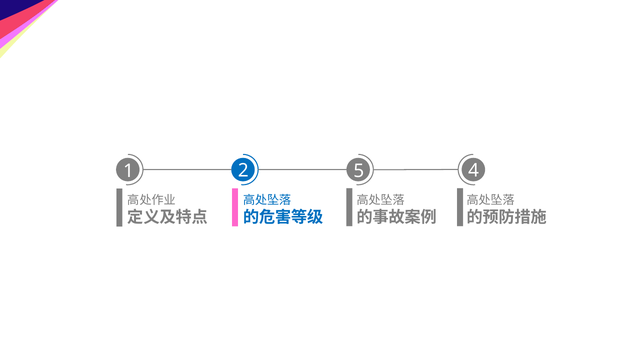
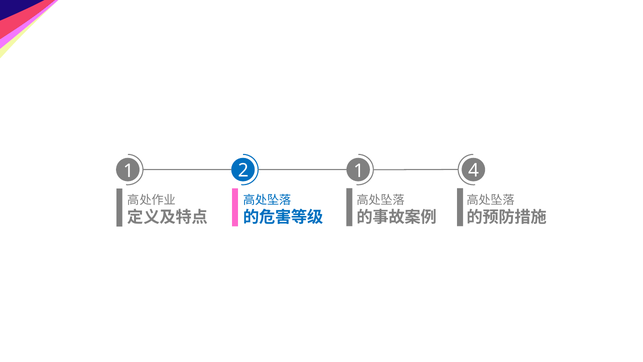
1 5: 5 -> 1
